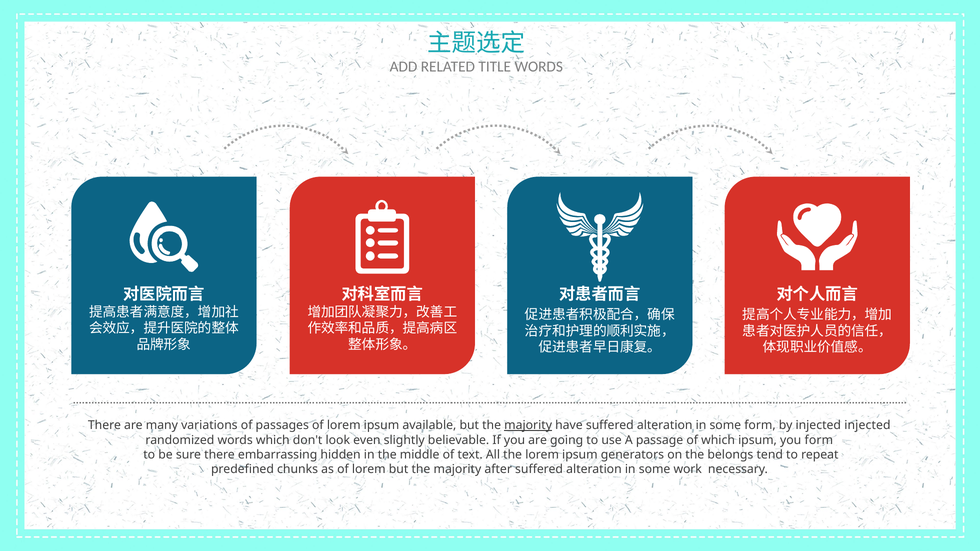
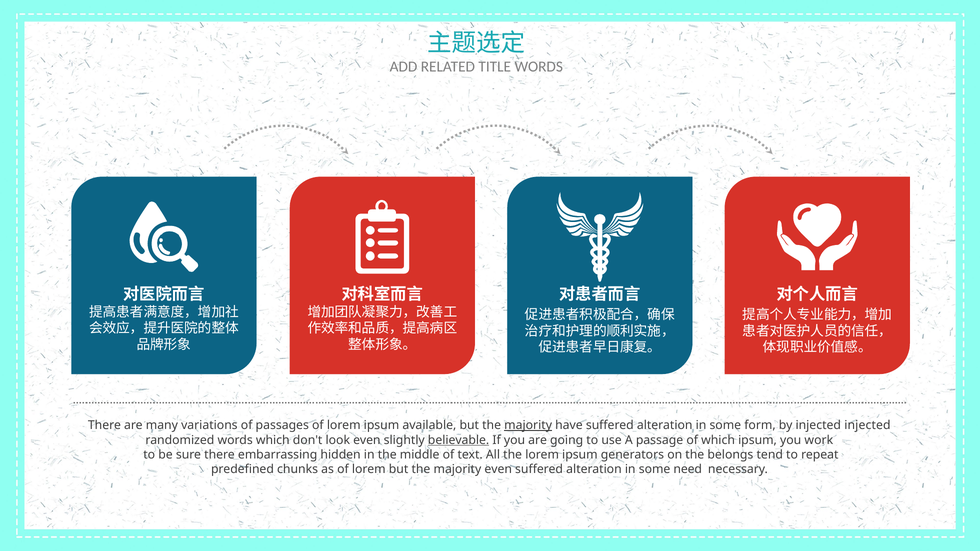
believable underline: none -> present
you form: form -> work
majority after: after -> even
work: work -> need
